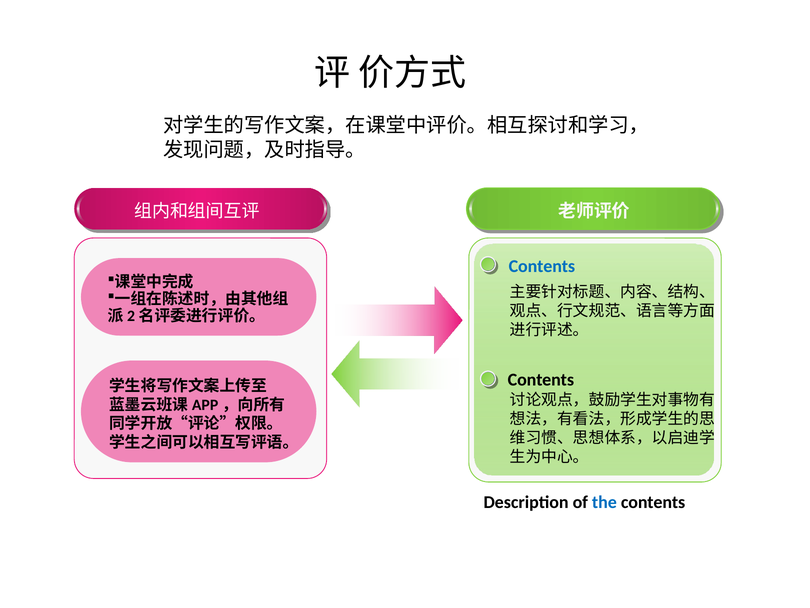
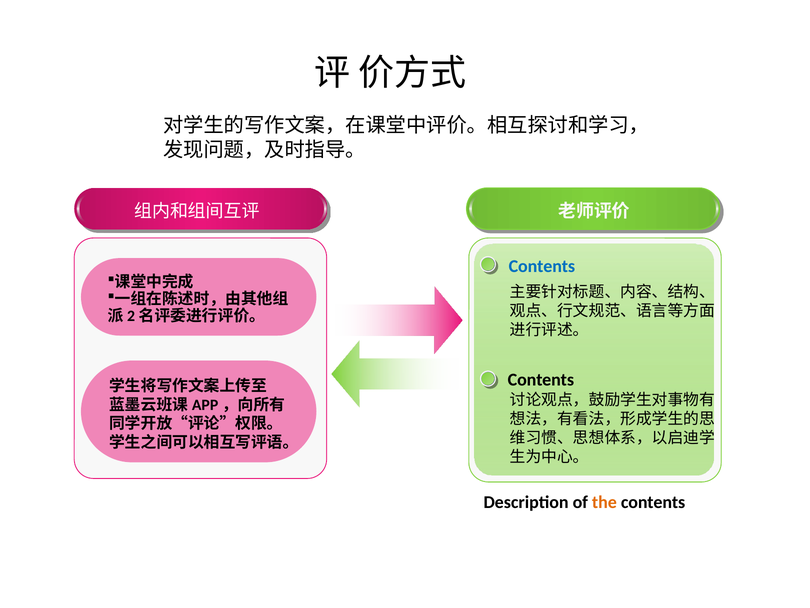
the colour: blue -> orange
